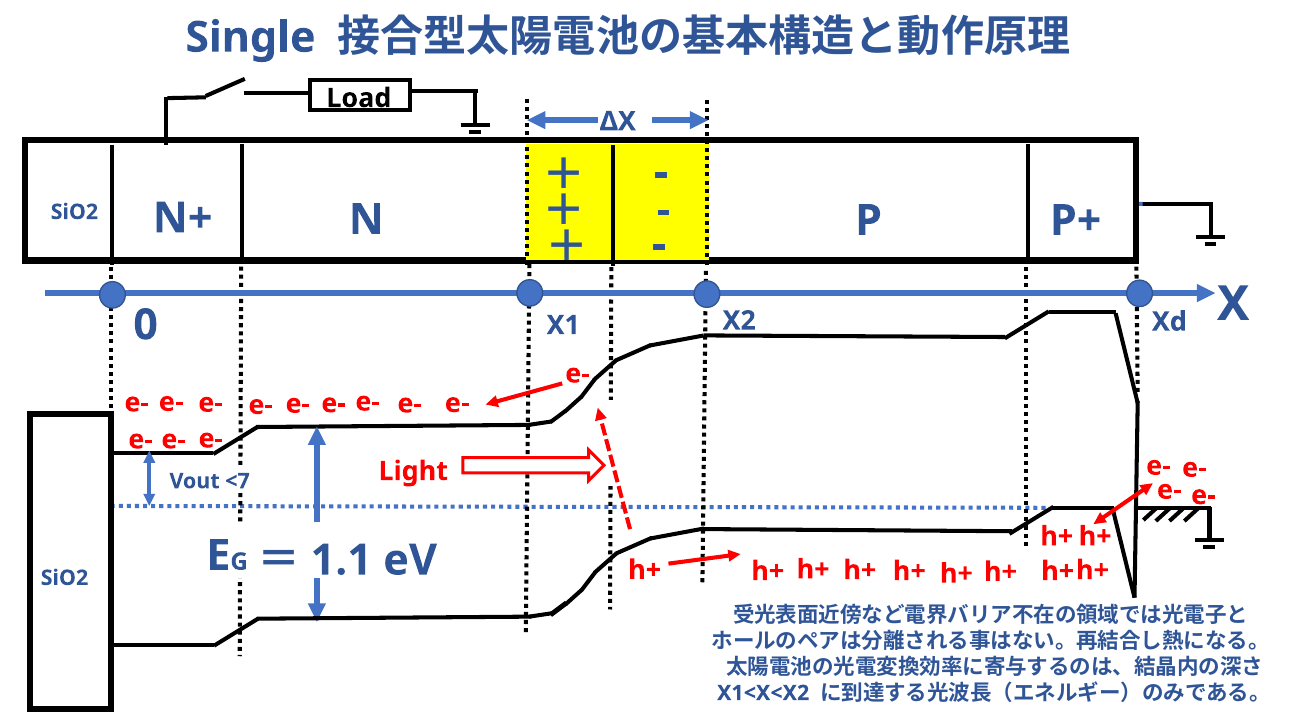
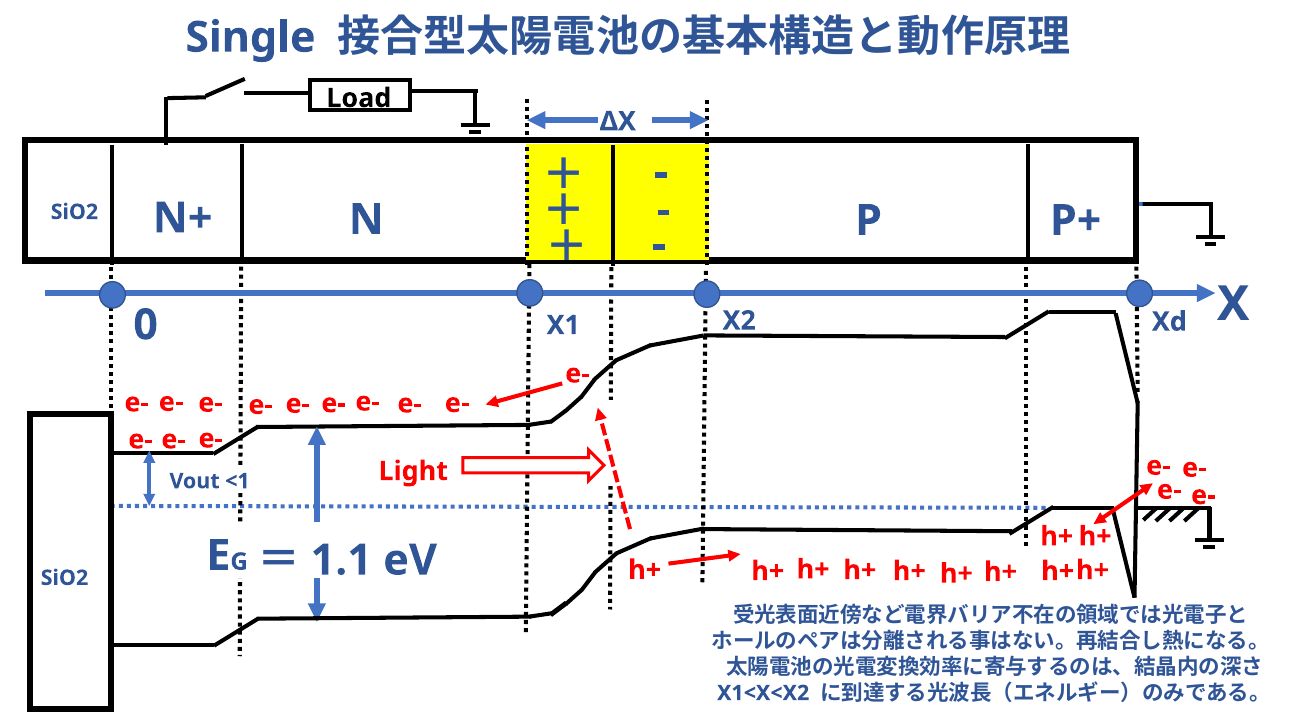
<7: <7 -> <1
